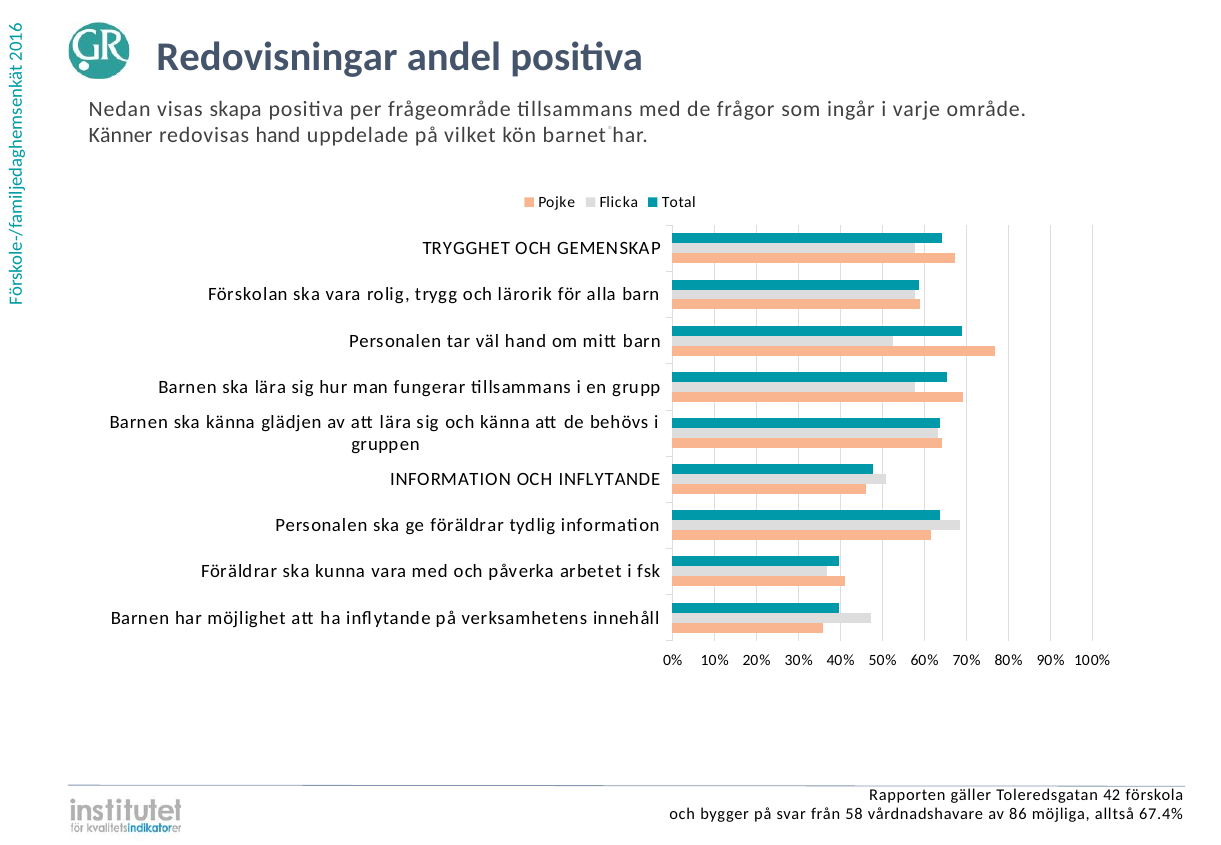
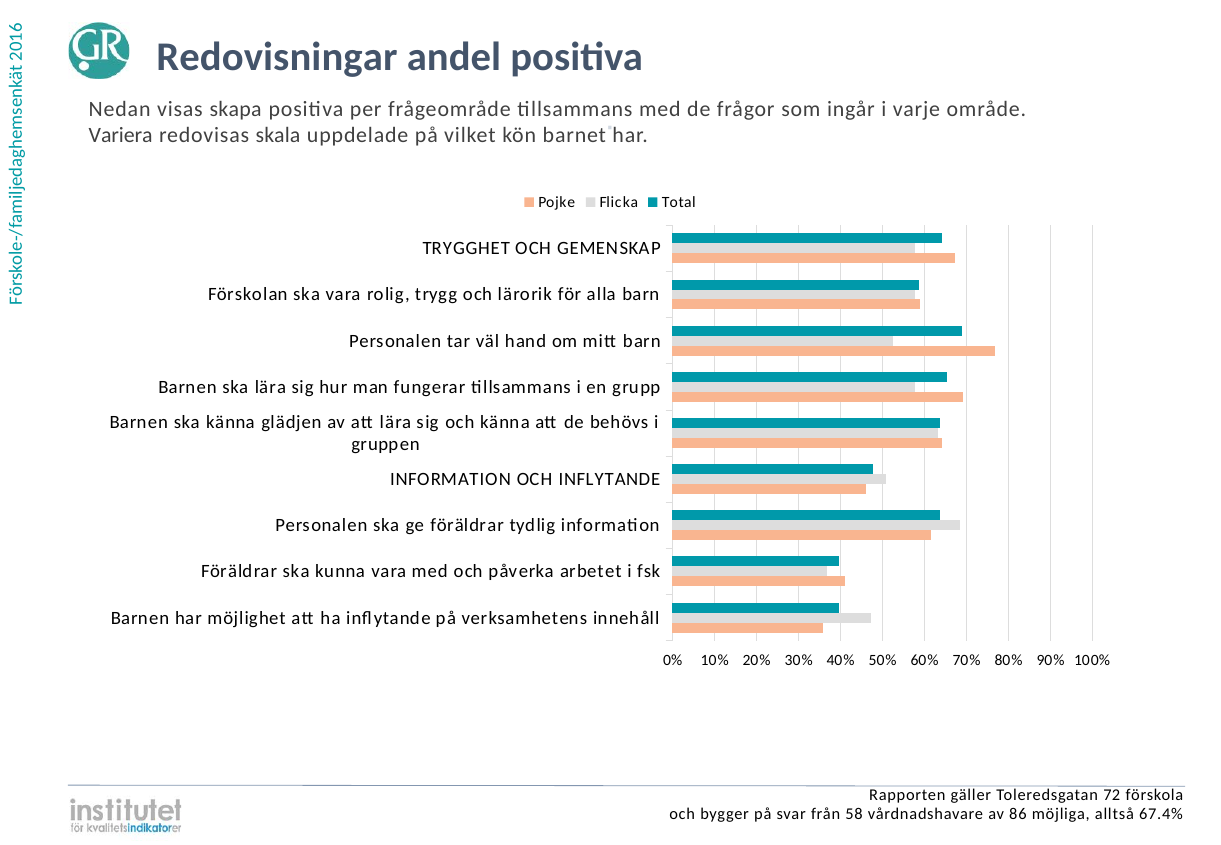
Känner: Känner -> Variera
redovisas hand: hand -> skala
42: 42 -> 72
